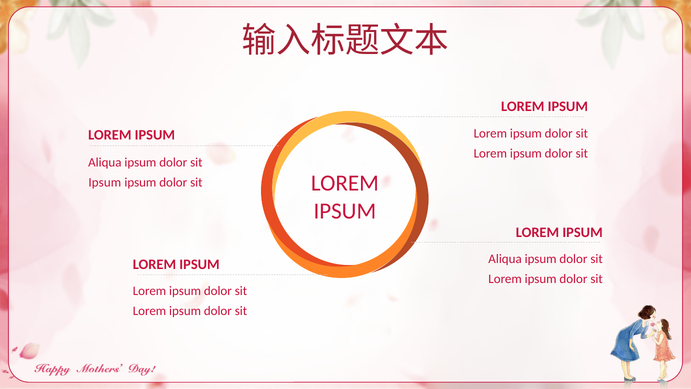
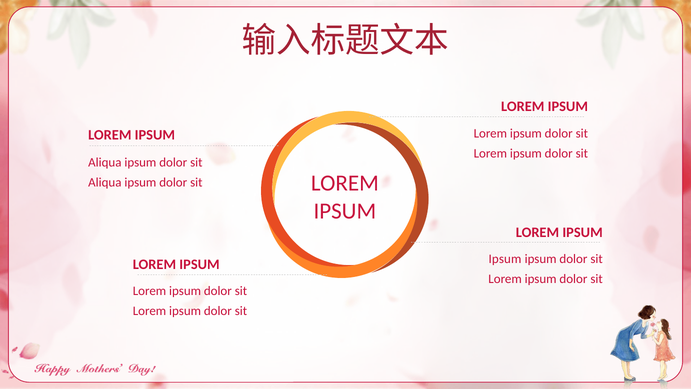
Ipsum at (105, 182): Ipsum -> Aliqua
Aliqua at (505, 259): Aliqua -> Ipsum
